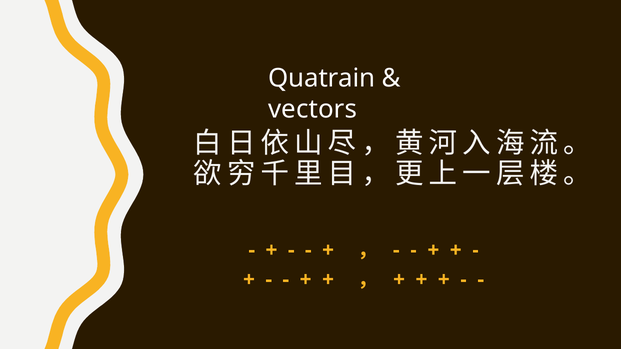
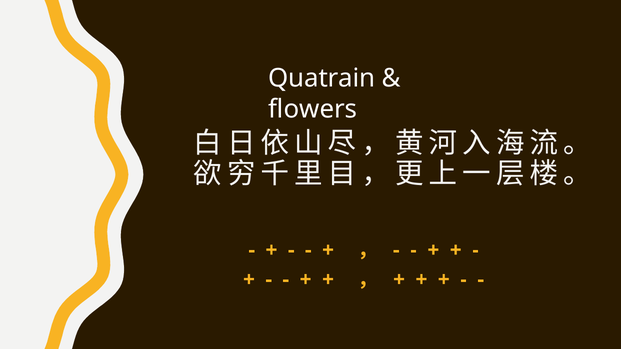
vectors: vectors -> flowers
